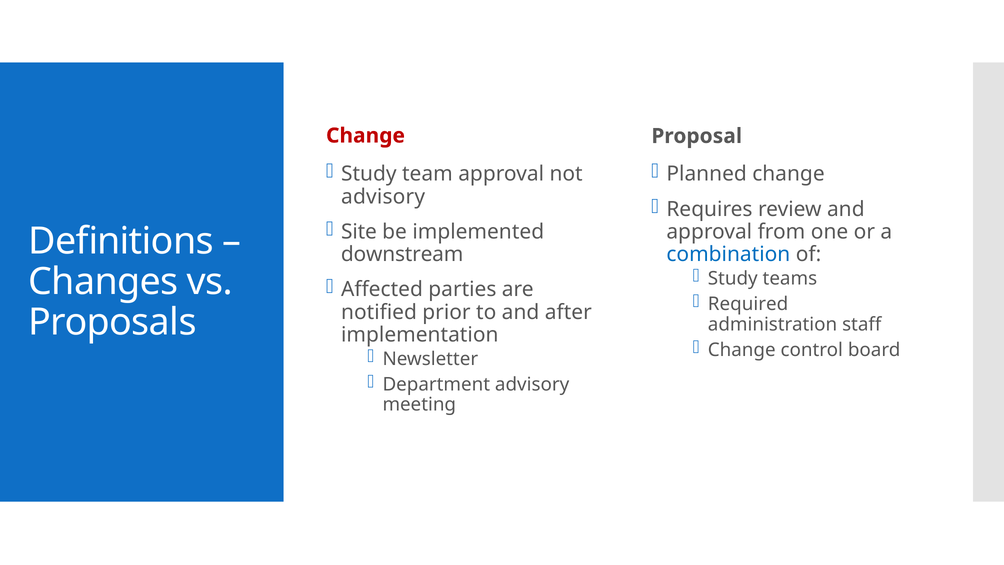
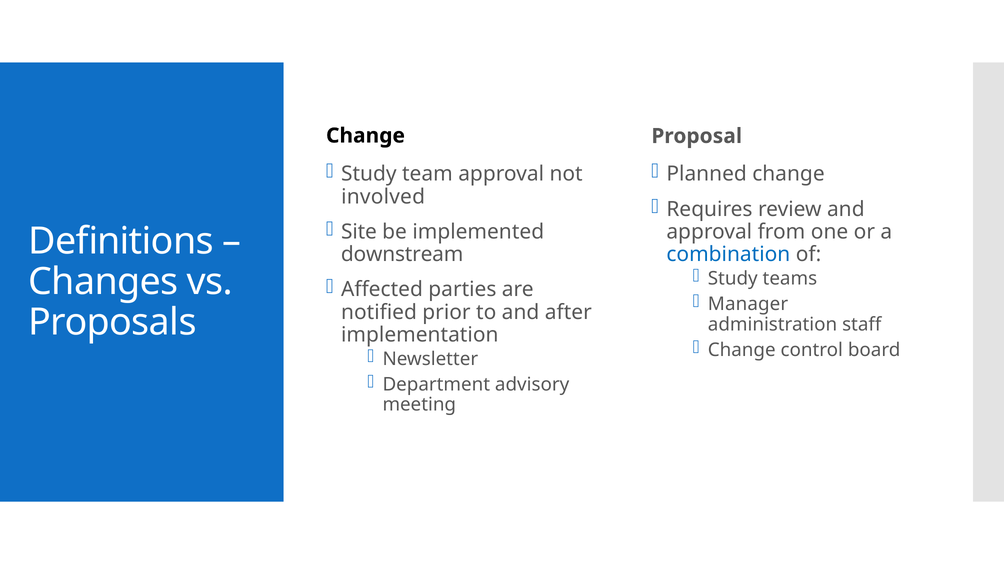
Change at (365, 136) colour: red -> black
advisory at (383, 197): advisory -> involved
Required: Required -> Manager
